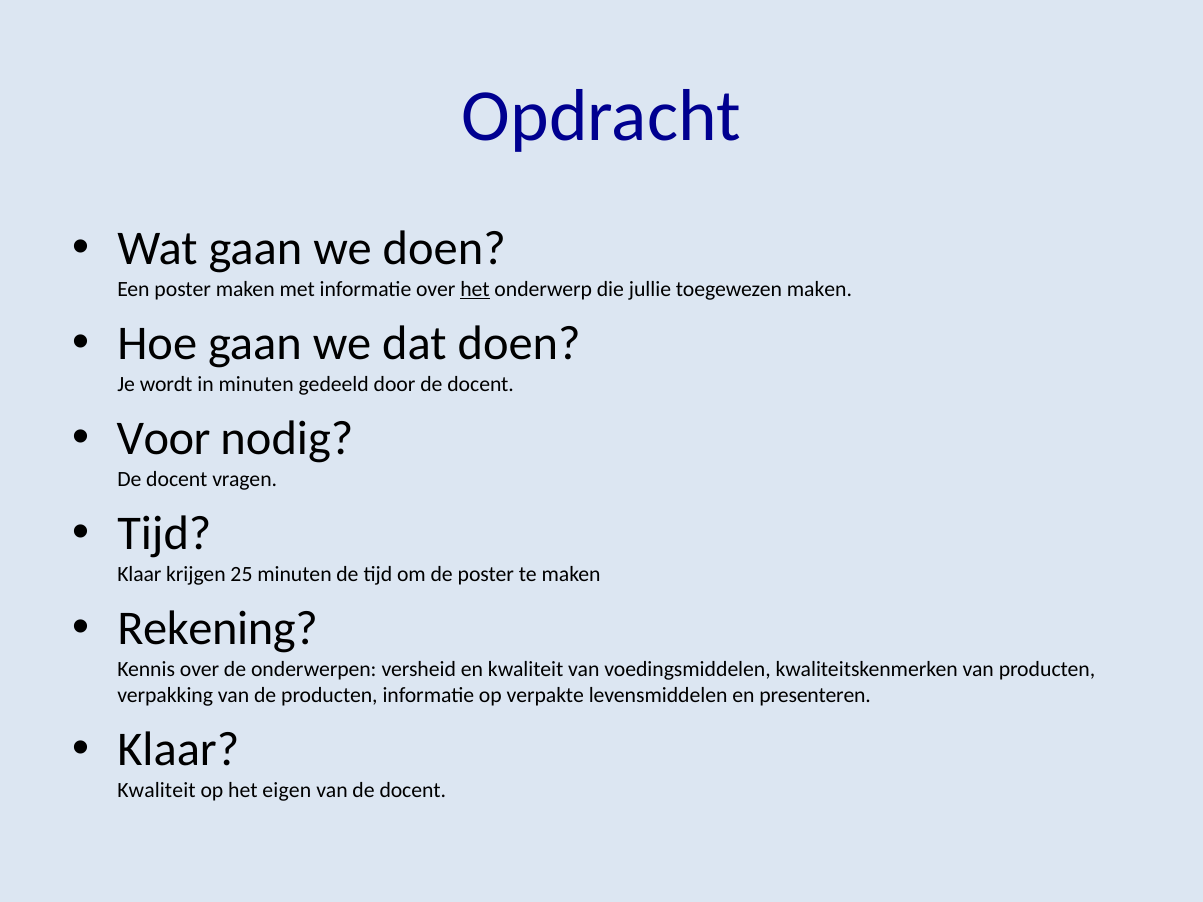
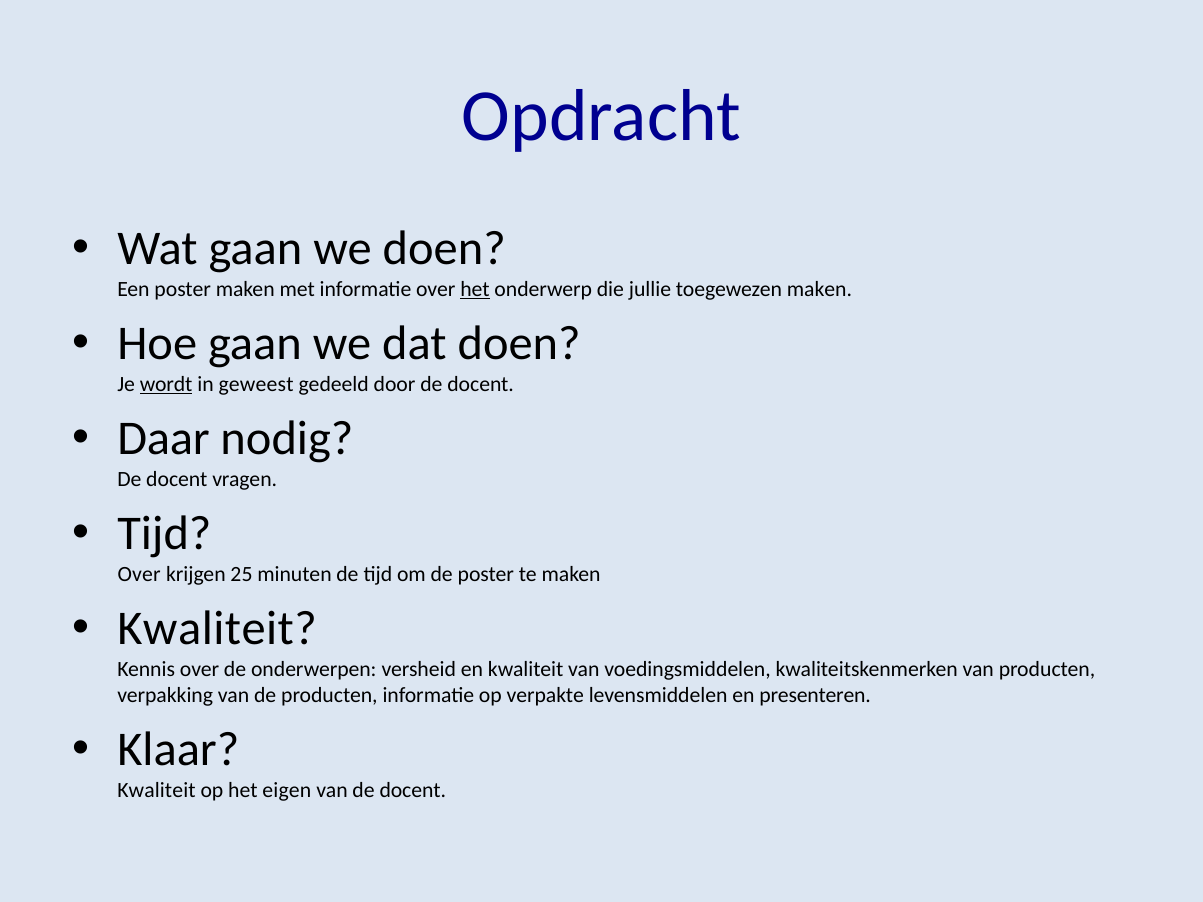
wordt underline: none -> present
in minuten: minuten -> geweest
Voor: Voor -> Daar
Klaar at (139, 574): Klaar -> Over
Rekening at (218, 629): Rekening -> Kwaliteit
